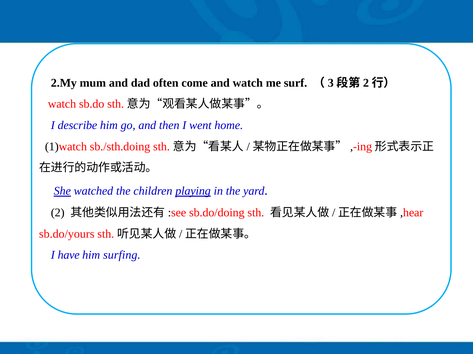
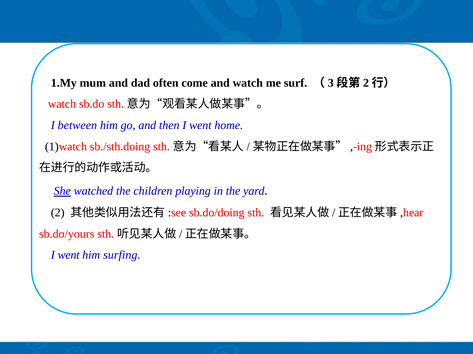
2.My: 2.My -> 1.My
describe: describe -> between
playing underline: present -> none
have at (69, 256): have -> went
